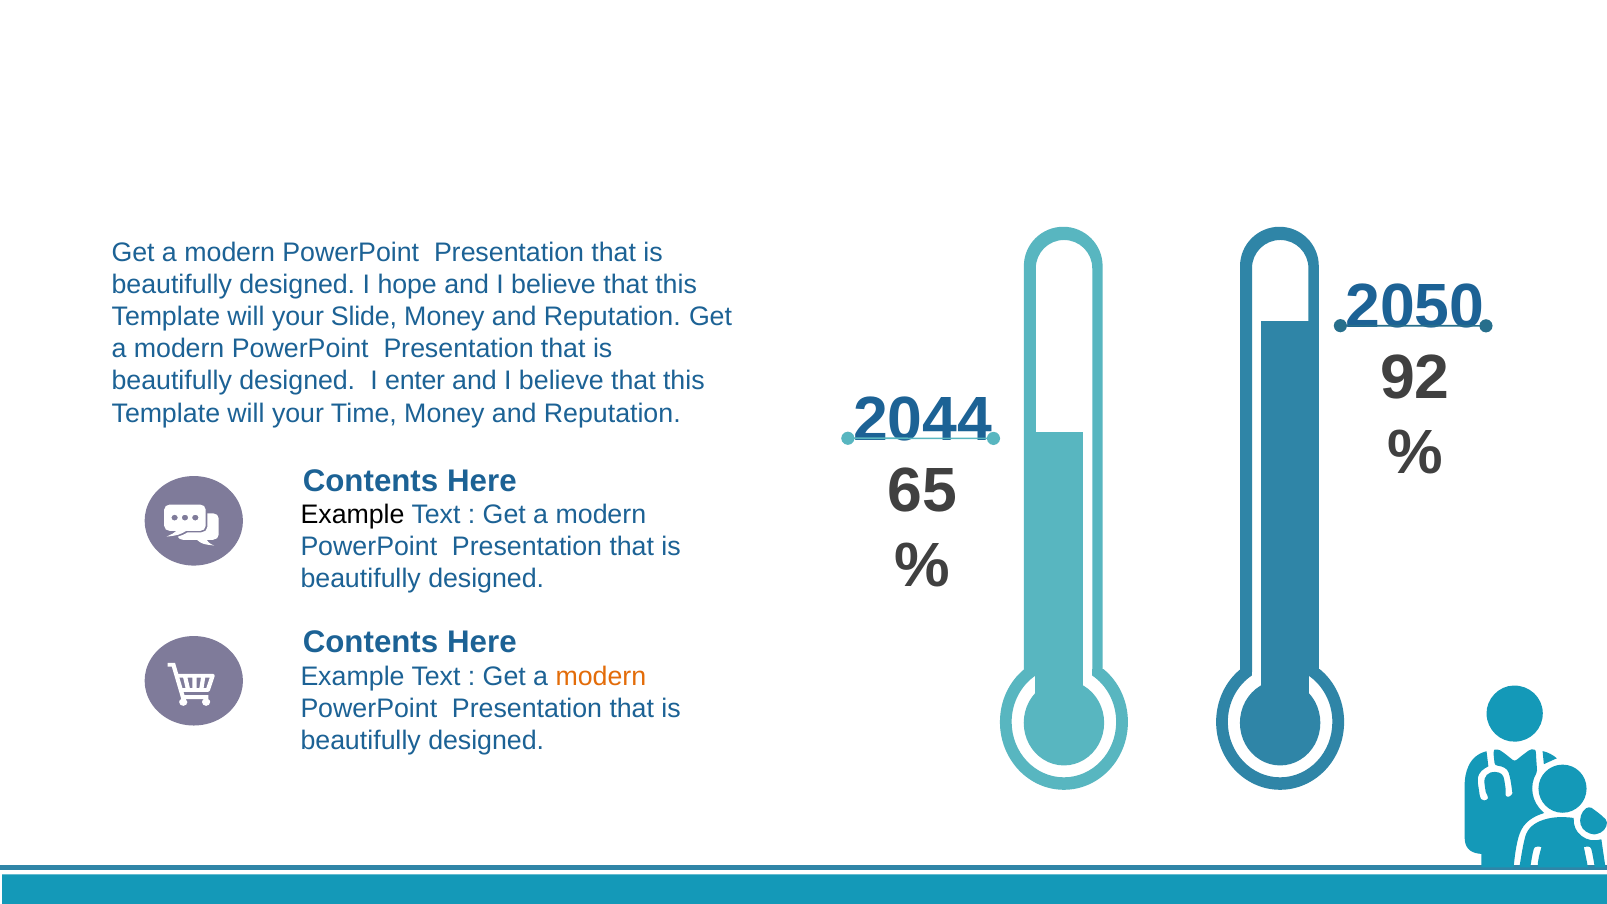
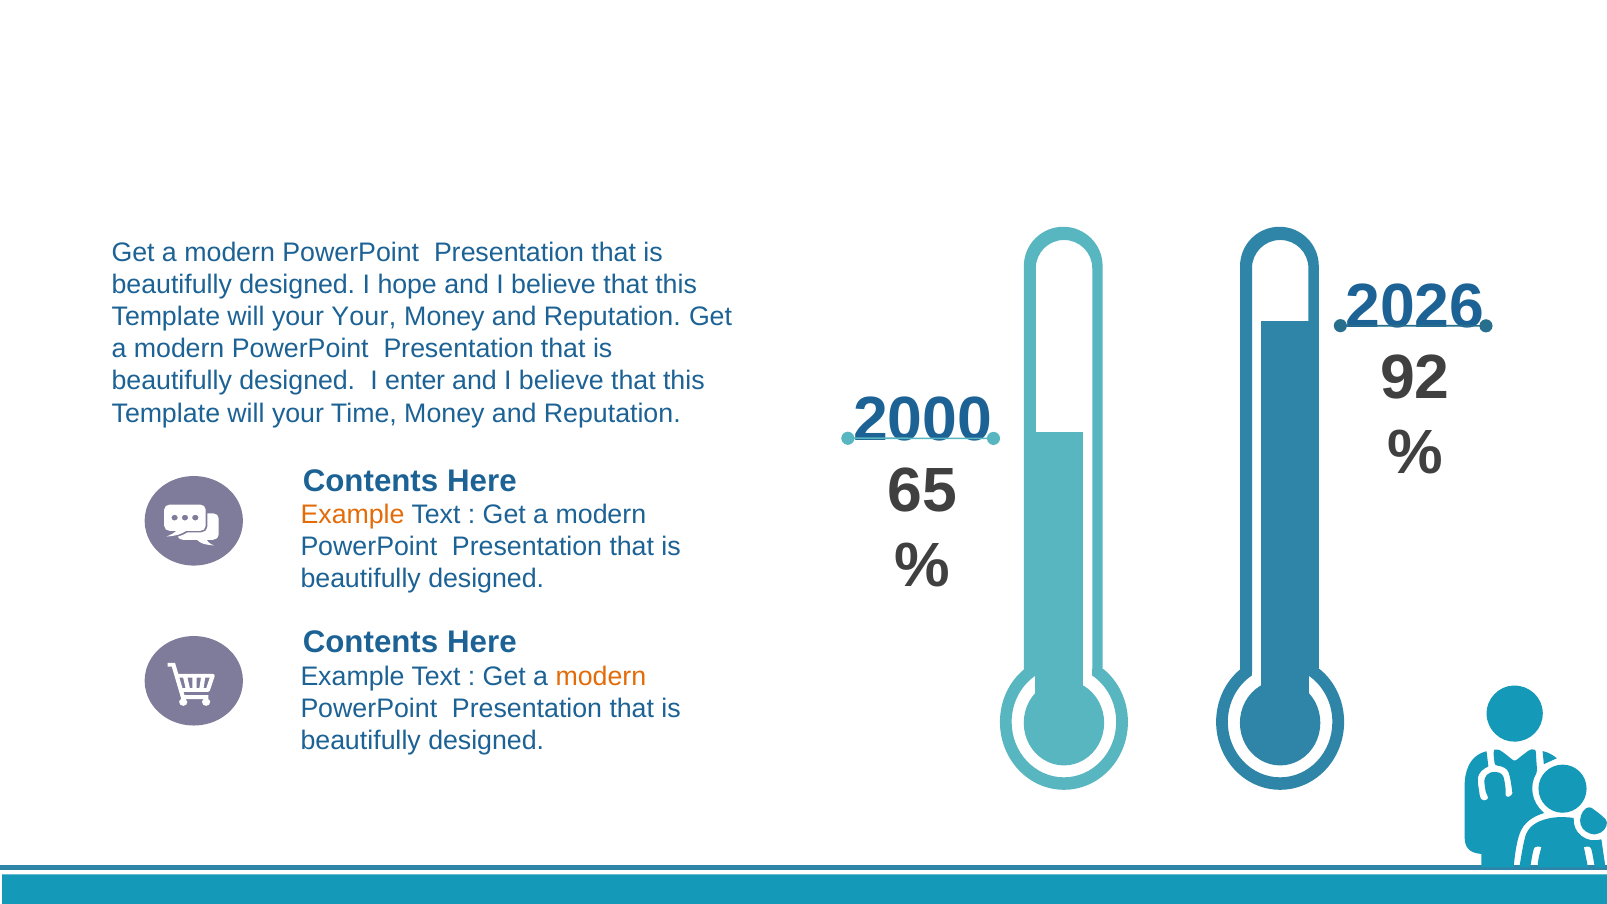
2050: 2050 -> 2026
your Slide: Slide -> Your
2044: 2044 -> 2000
Example at (353, 514) colour: black -> orange
